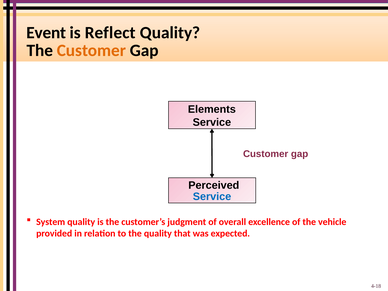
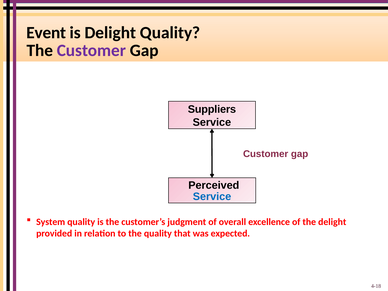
is Reflect: Reflect -> Delight
Customer at (91, 50) colour: orange -> purple
Elements: Elements -> Suppliers
the vehicle: vehicle -> delight
